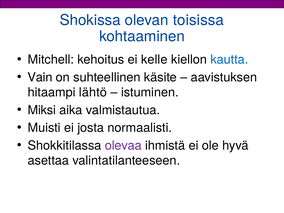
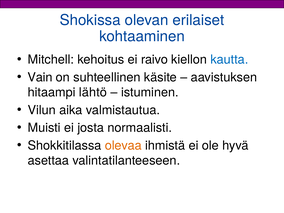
toisissa: toisissa -> erilaiset
kelle: kelle -> raivo
Miksi: Miksi -> Vilun
olevaa colour: purple -> orange
